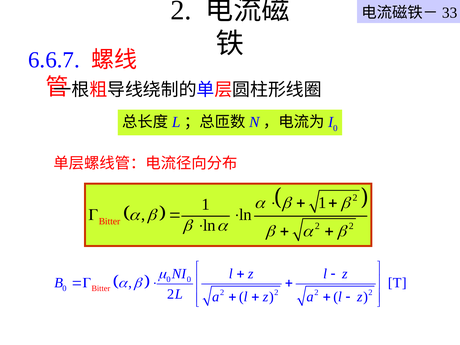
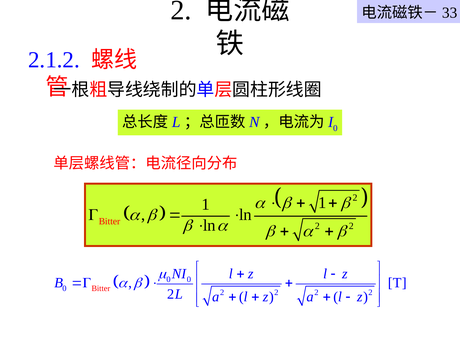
6.6.7: 6.6.7 -> 2.1.2
